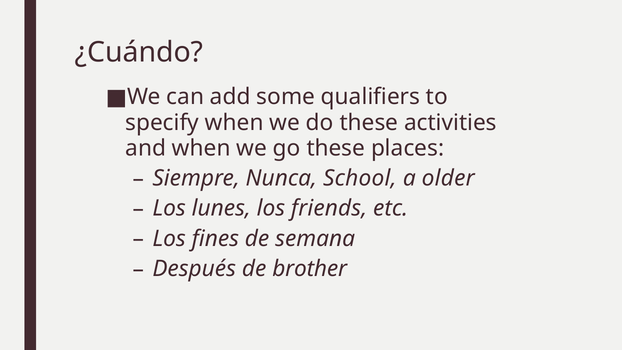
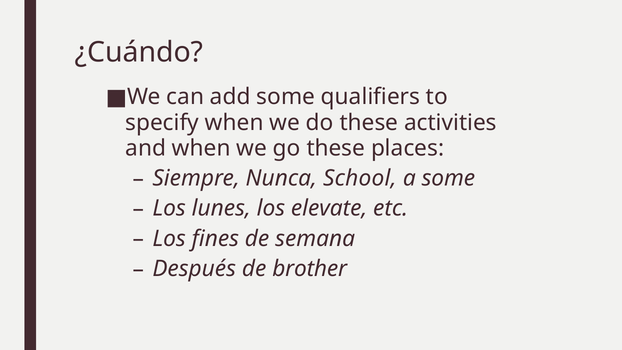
a older: older -> some
friends: friends -> elevate
